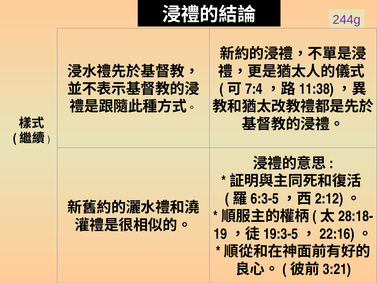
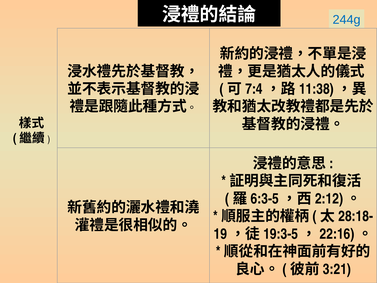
244g colour: purple -> blue
